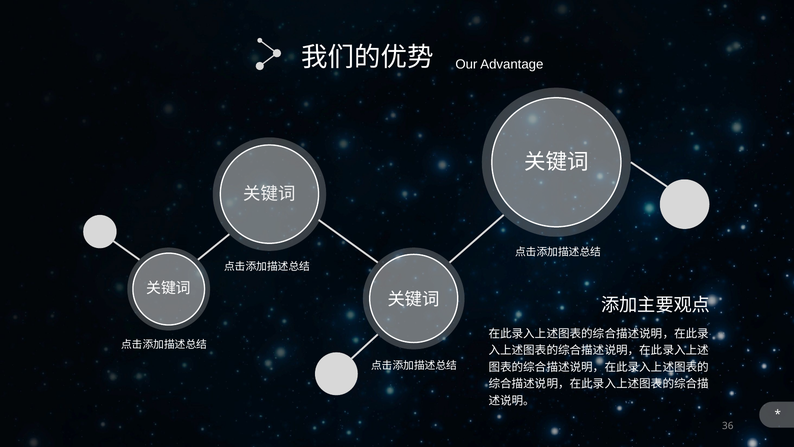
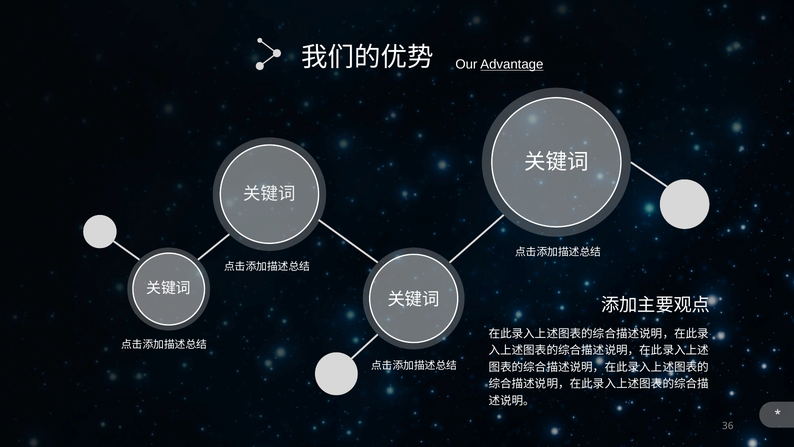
Advantage underline: none -> present
